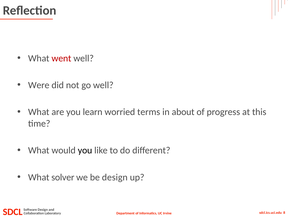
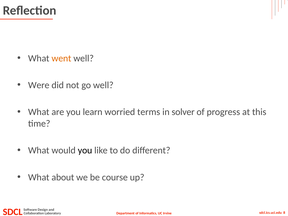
went colour: red -> orange
about: about -> solver
solver: solver -> about
be design: design -> course
